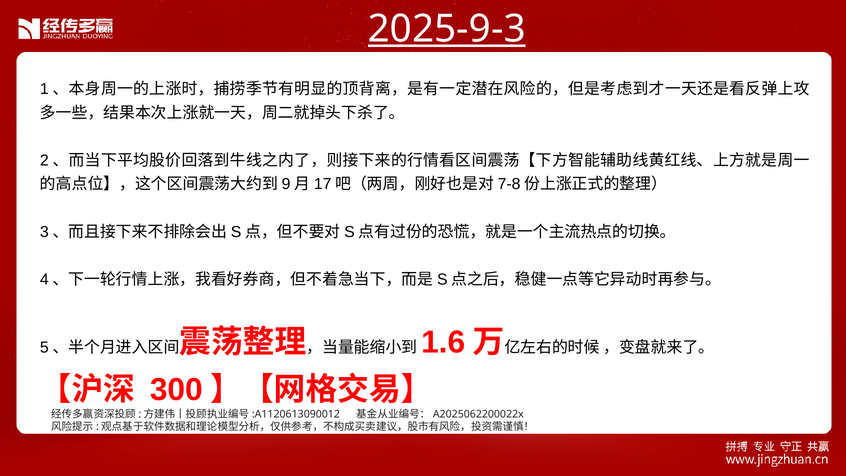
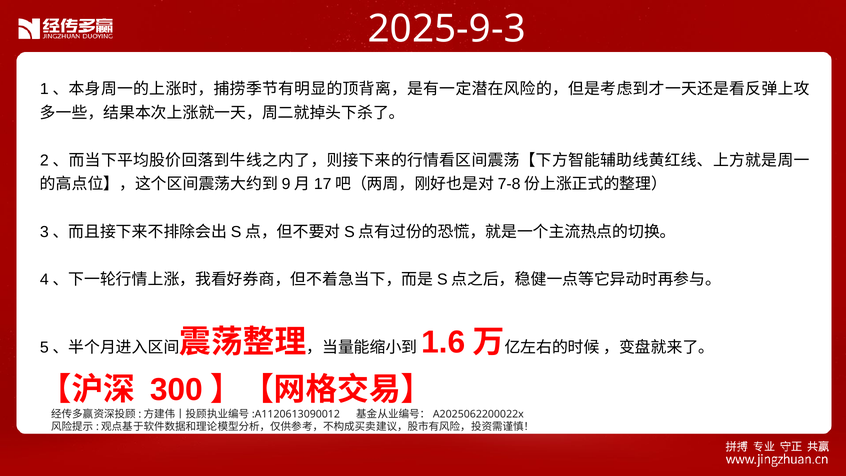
2025-9-3 underline: present -> none
